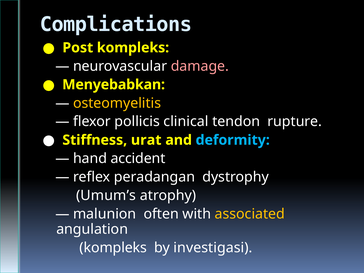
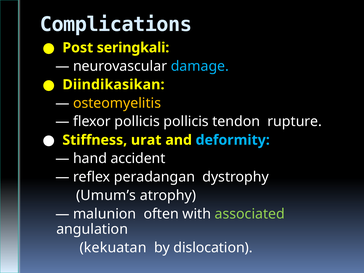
Post kompleks: kompleks -> seringkali
damage colour: pink -> light blue
Menyebabkan: Menyebabkan -> Diindikasikan
pollicis clinical: clinical -> pollicis
associated colour: yellow -> light green
kompleks at (113, 248): kompleks -> kekuatan
investigasi: investigasi -> dislocation
